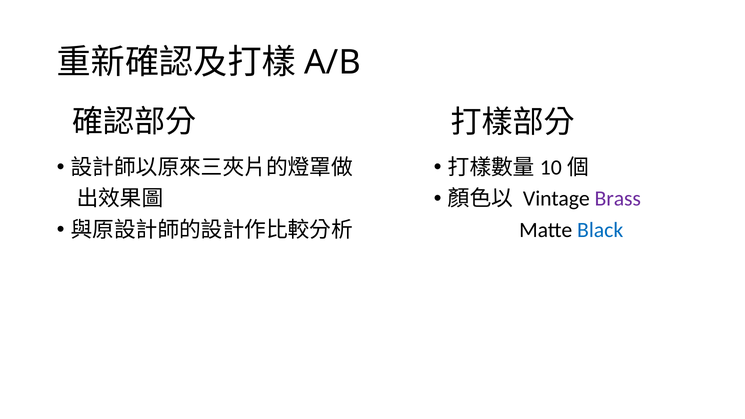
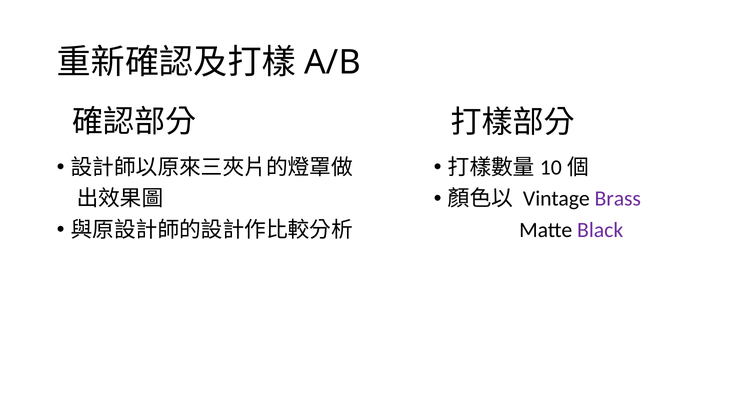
Black colour: blue -> purple
